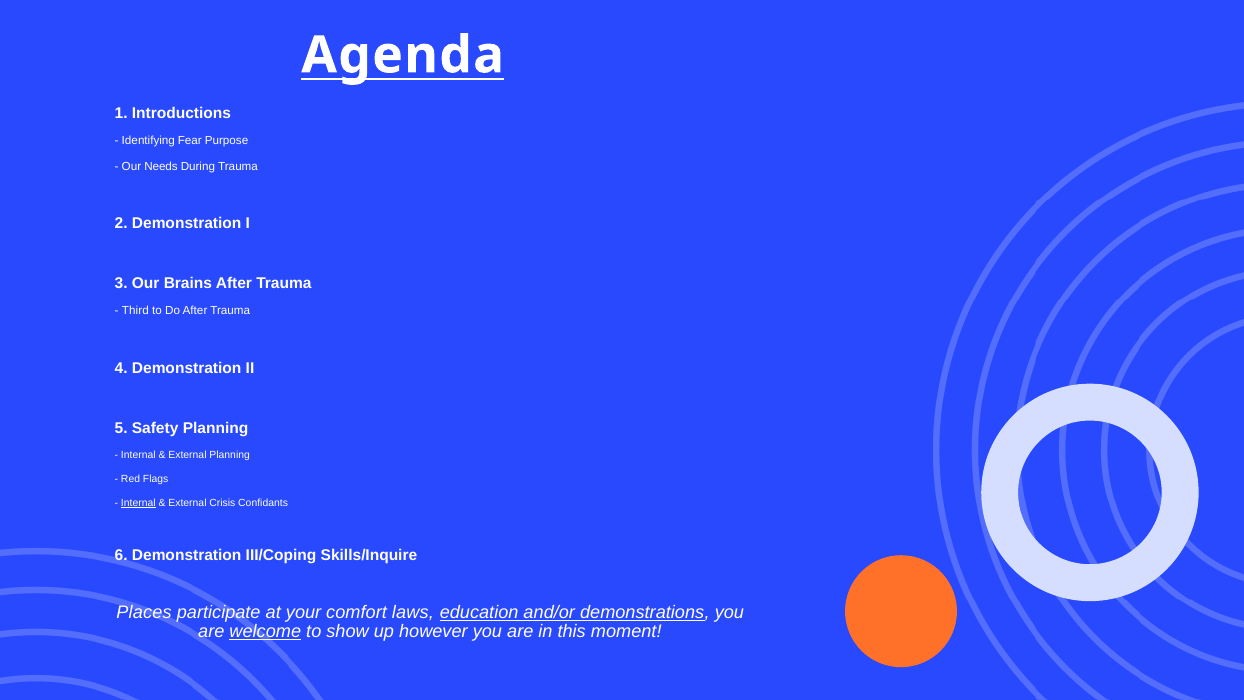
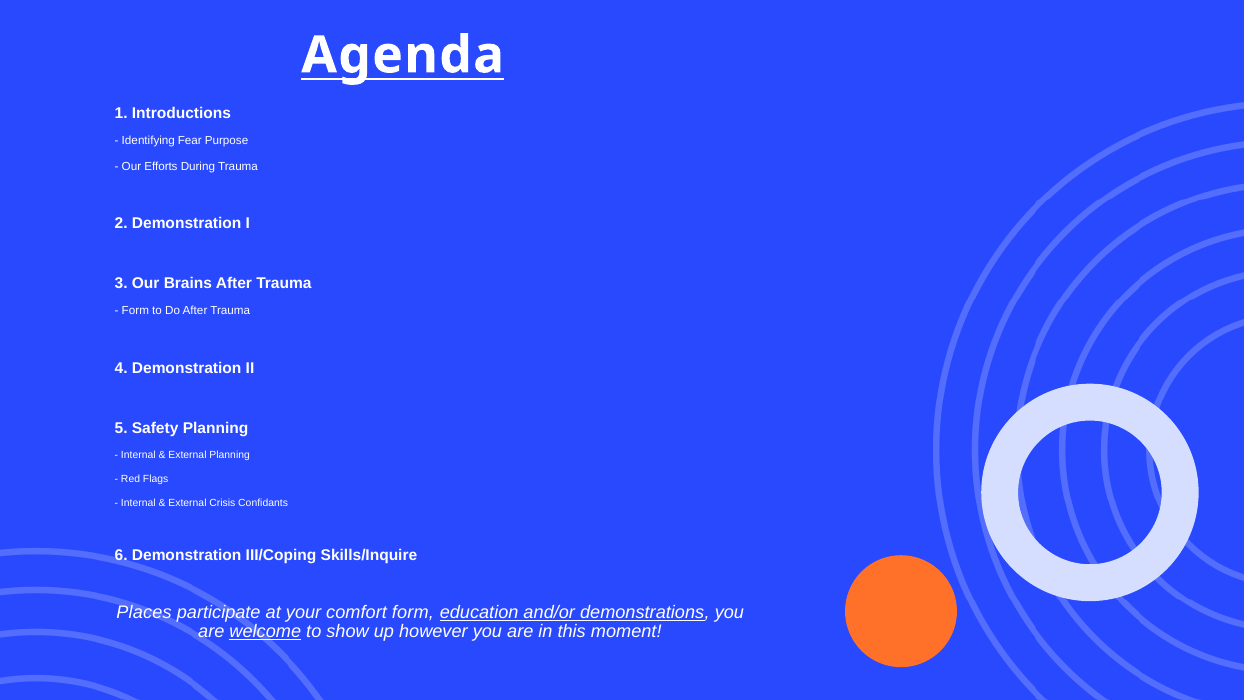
Needs: Needs -> Efforts
Third at (135, 311): Third -> Form
Internal at (138, 503) underline: present -> none
comfort laws: laws -> form
